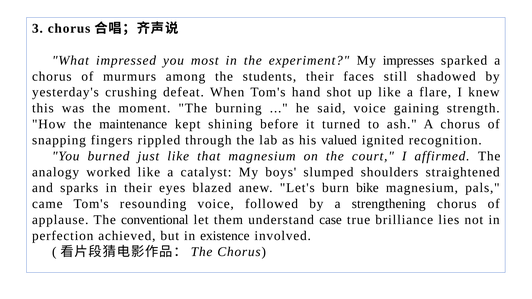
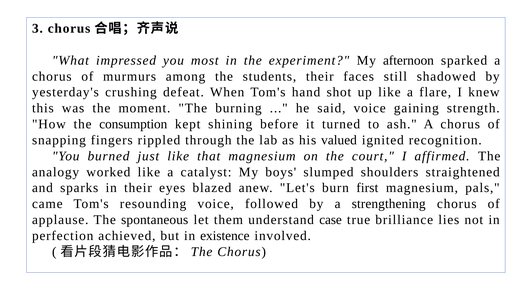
impresses: impresses -> afternoon
maintenance: maintenance -> consumption
bike: bike -> first
conventional: conventional -> spontaneous
